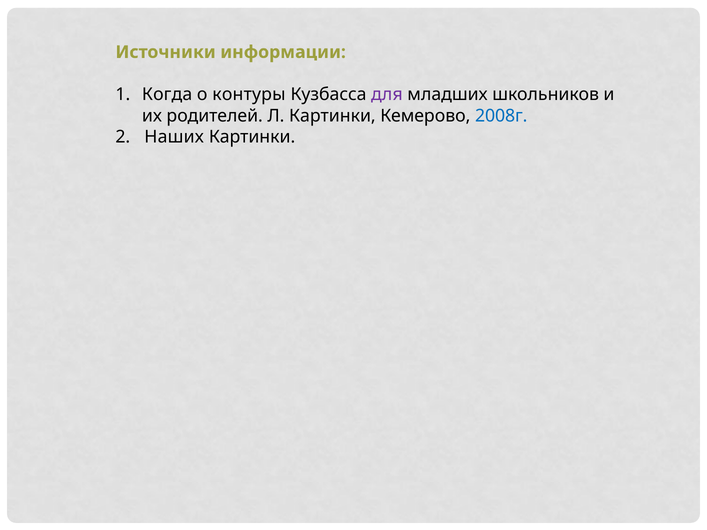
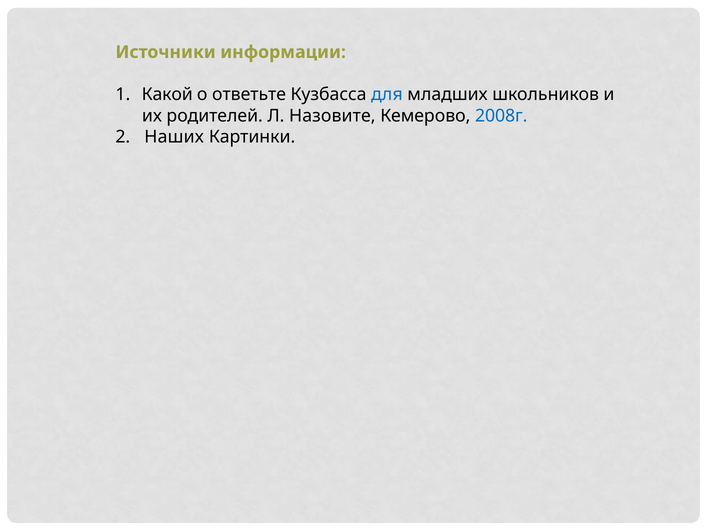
Когда: Когда -> Какой
контуры: контуры -> ответьте
для colour: purple -> blue
Л Картинки: Картинки -> Назовите
